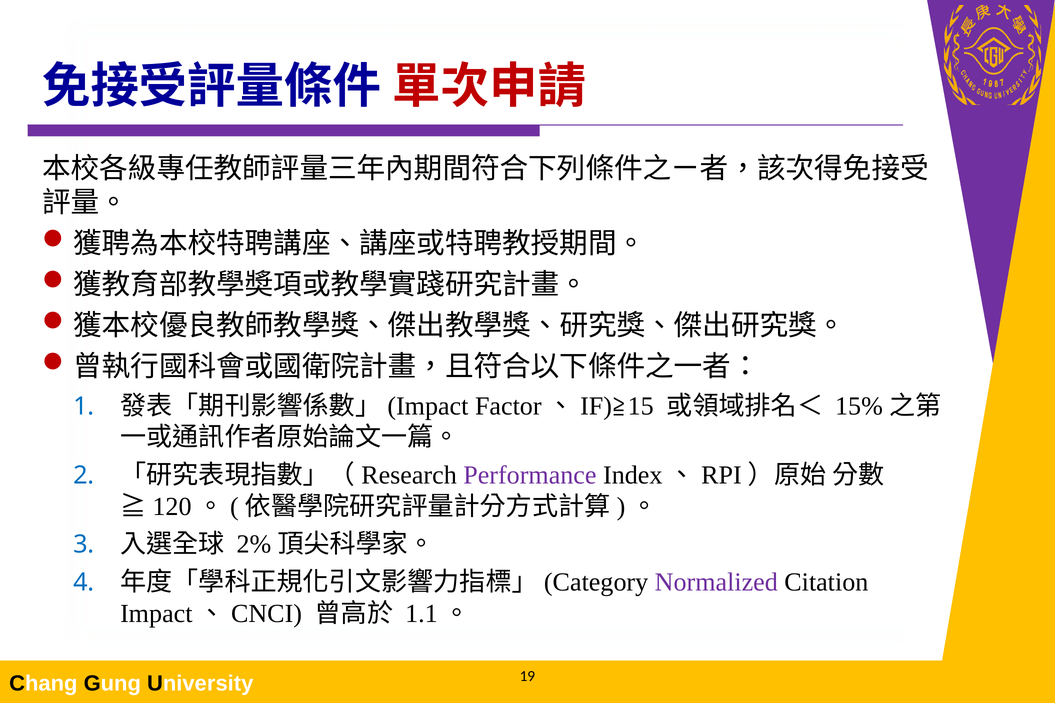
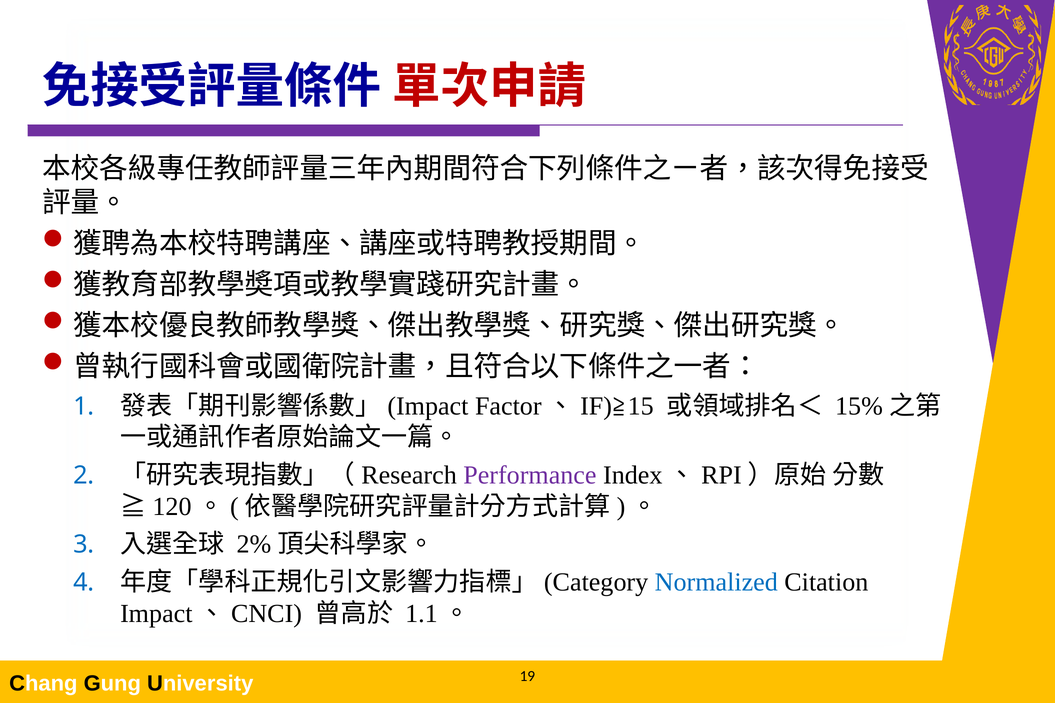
Normalized colour: purple -> blue
